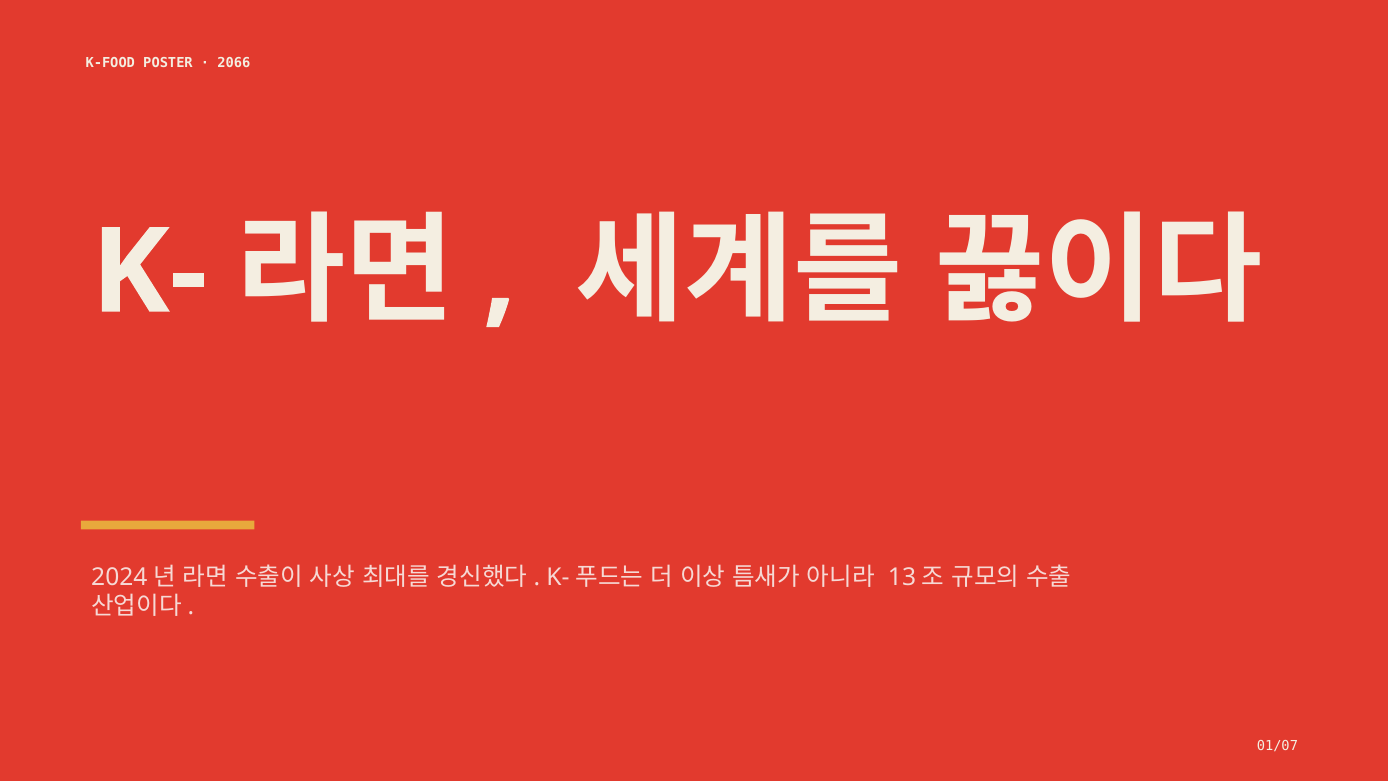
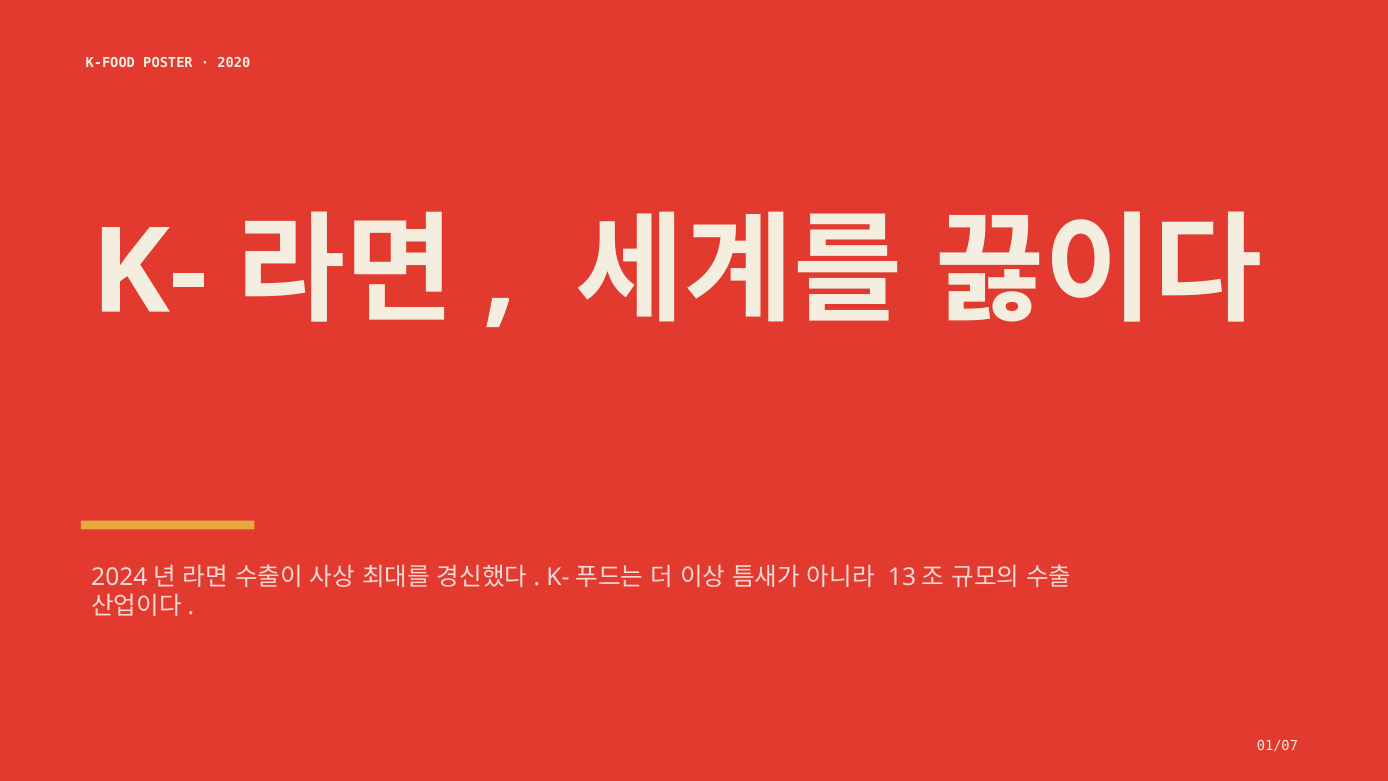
2066: 2066 -> 2020
